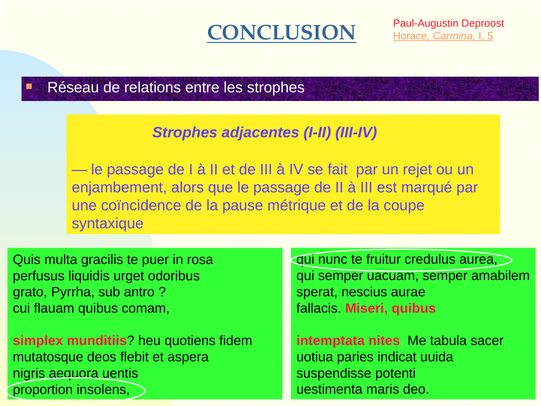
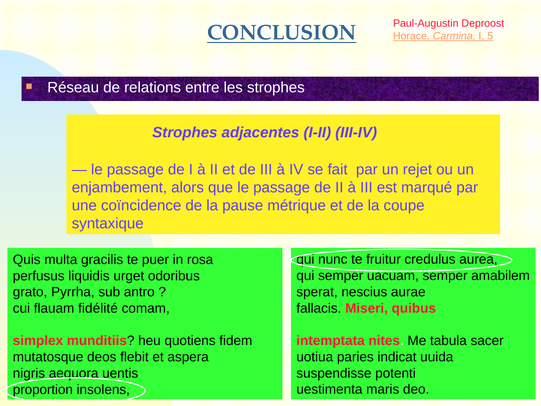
flauam quibus: quibus -> fidélité
